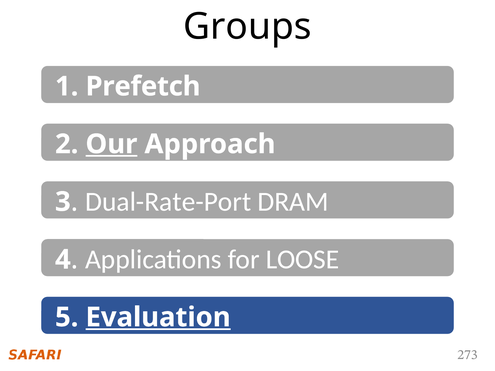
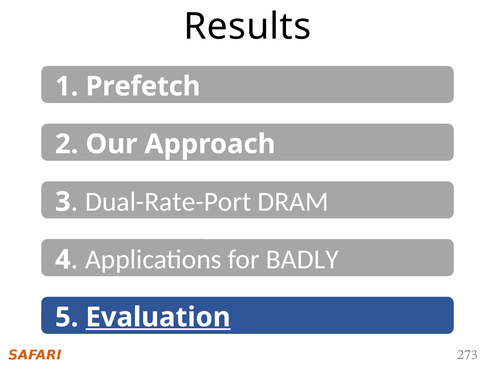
Groups: Groups -> Results
Our underline: present -> none
LOOSE: LOOSE -> BADLY
